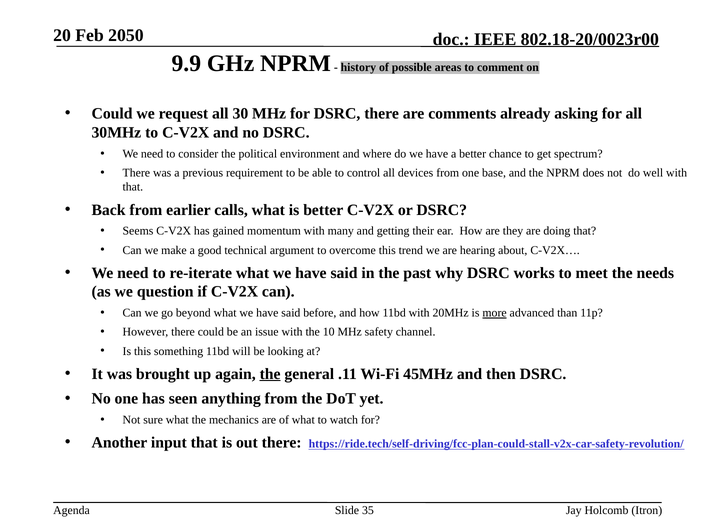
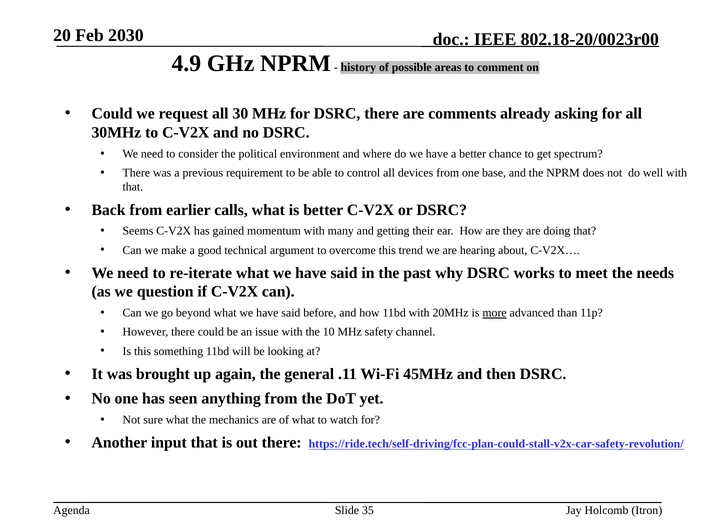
2050: 2050 -> 2030
9.9: 9.9 -> 4.9
the at (270, 374) underline: present -> none
